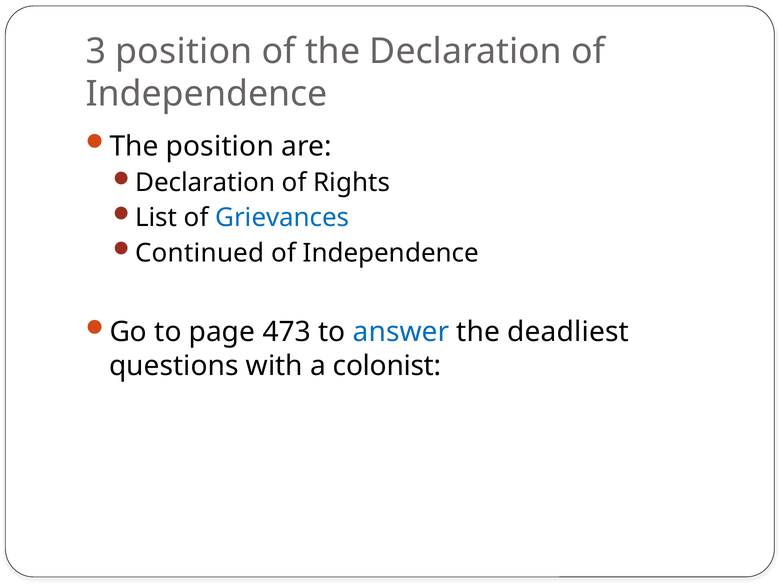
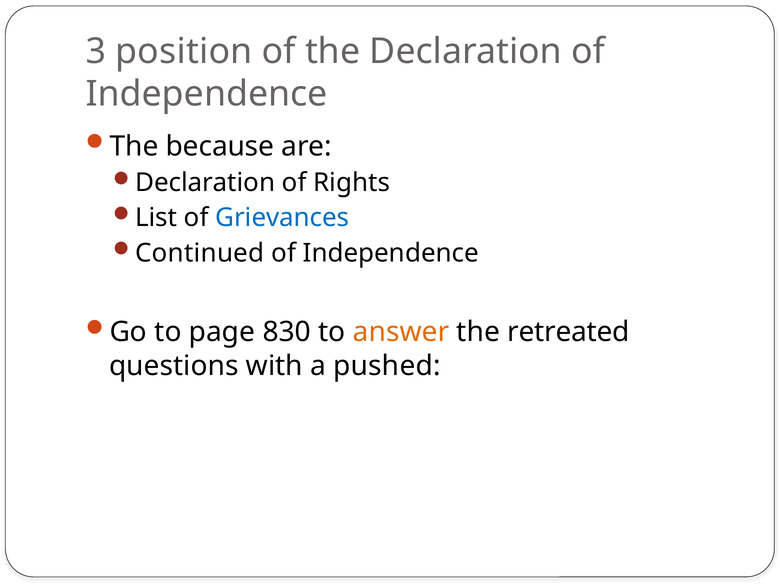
The position: position -> because
473: 473 -> 830
answer colour: blue -> orange
deadliest: deadliest -> retreated
colonist: colonist -> pushed
